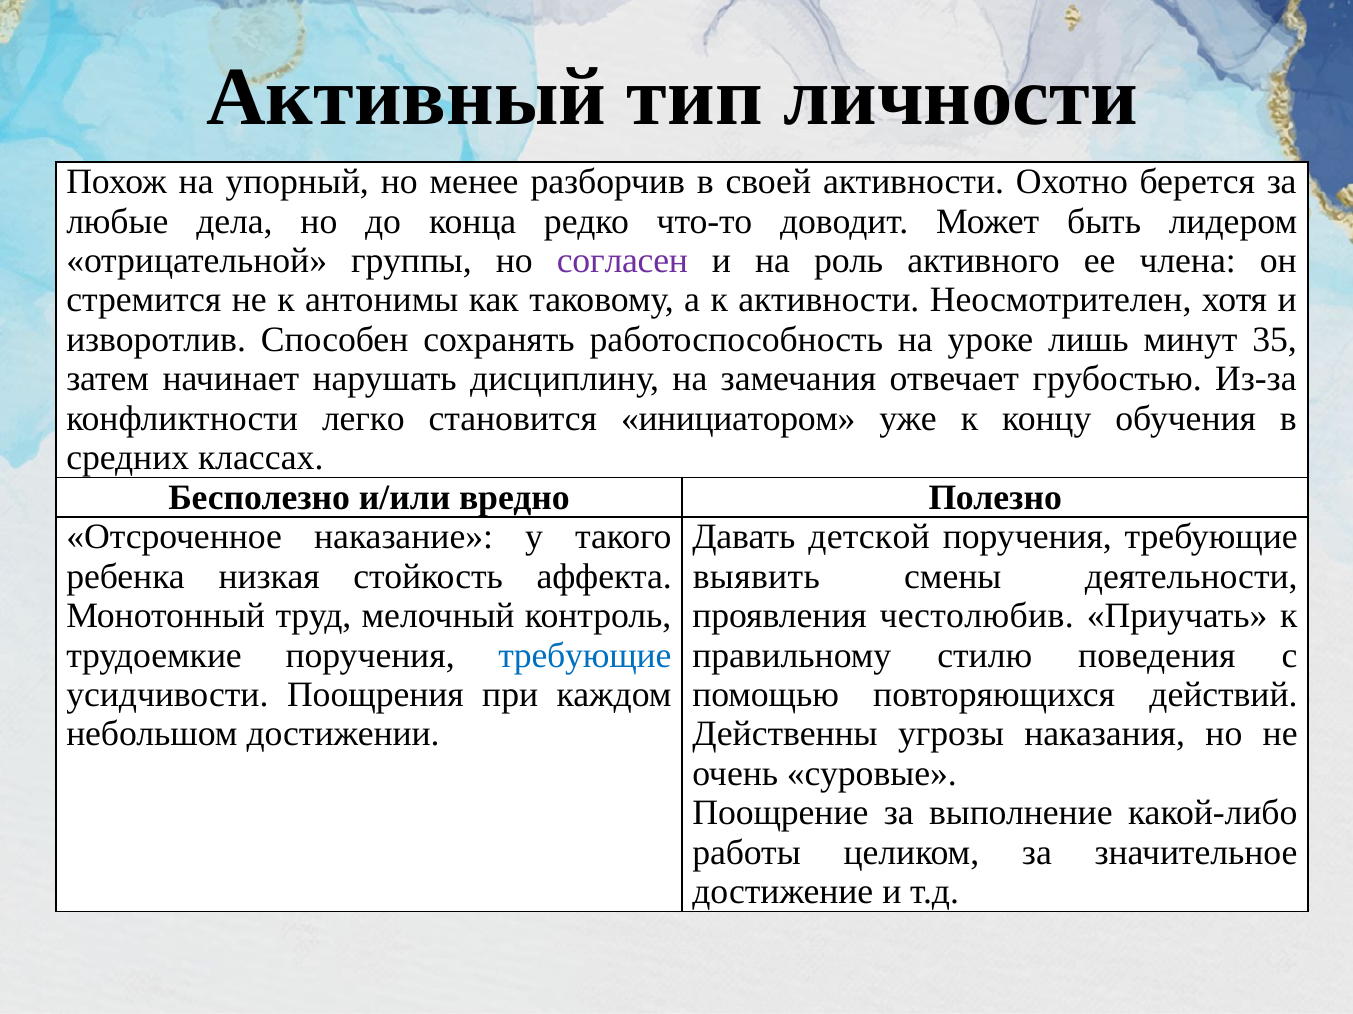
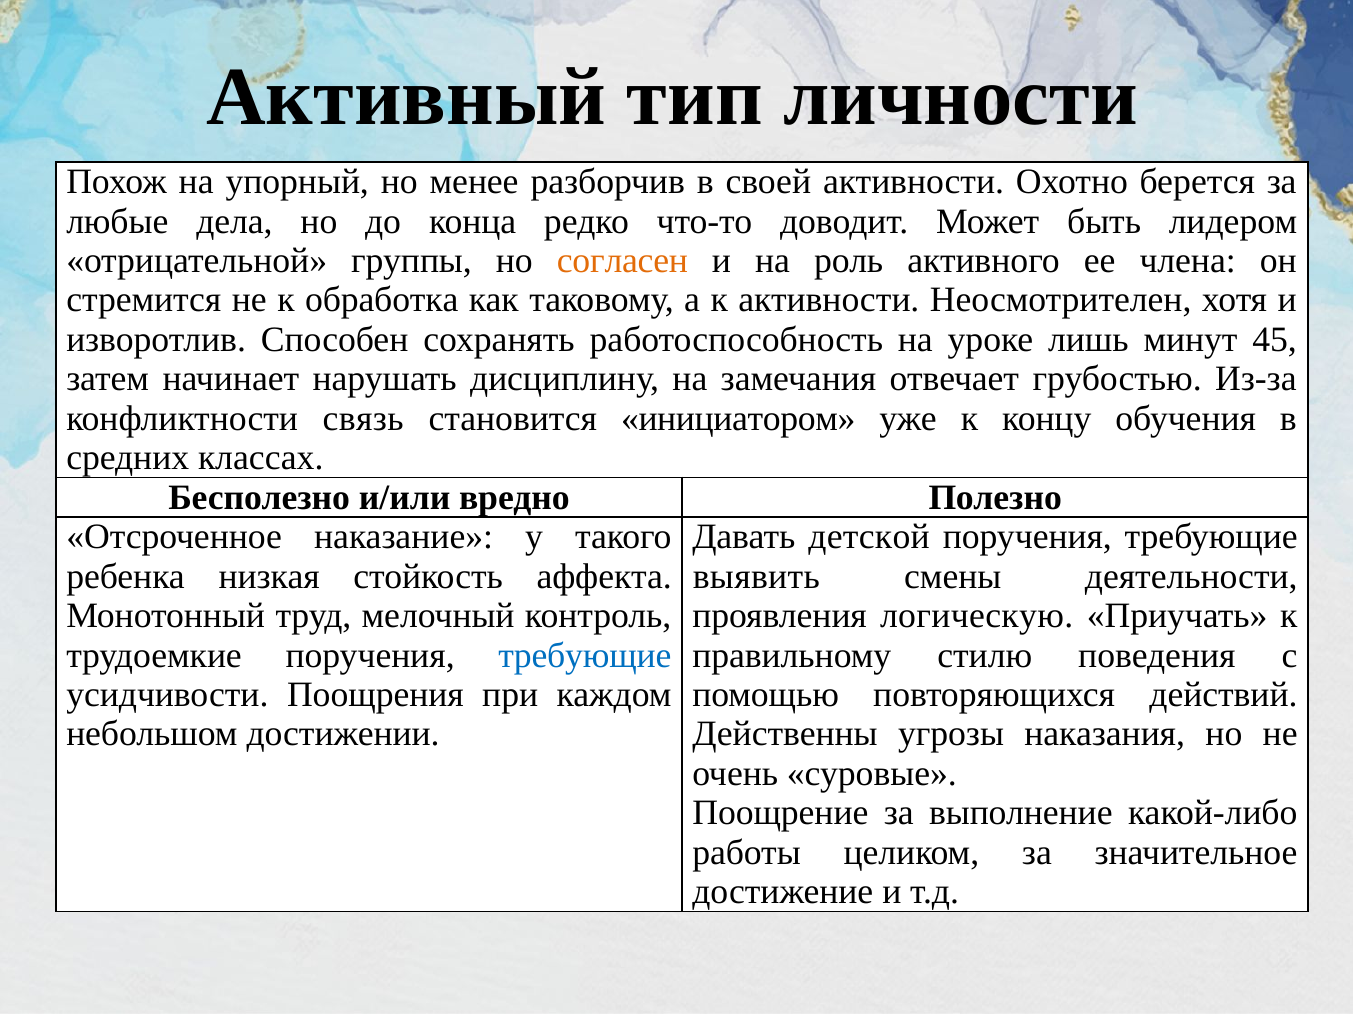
согласен colour: purple -> orange
антонимы: антонимы -> обработка
35: 35 -> 45
легко: легко -> связь
честолюбив: честолюбив -> логическую
